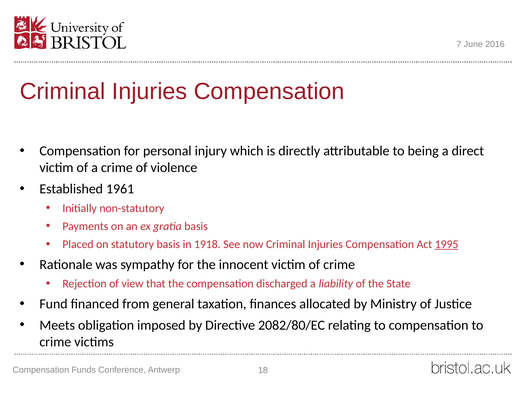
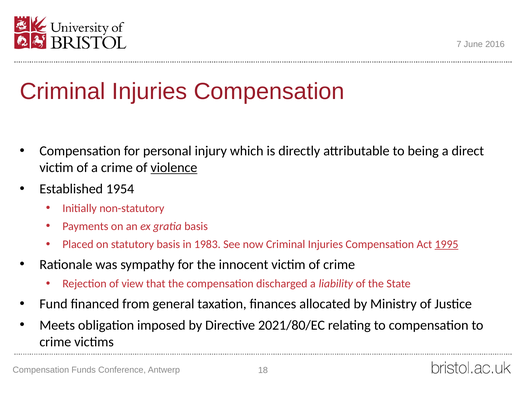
violence underline: none -> present
1961: 1961 -> 1954
1918: 1918 -> 1983
2082/80/EC: 2082/80/EC -> 2021/80/EC
